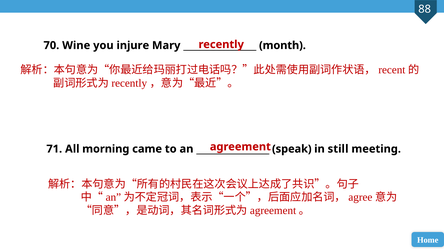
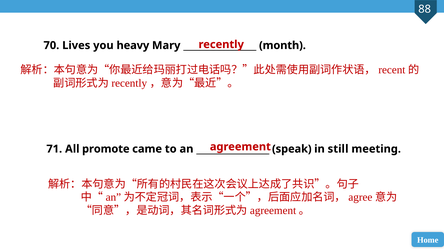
Wine: Wine -> Lives
injure: injure -> heavy
morning: morning -> promote
